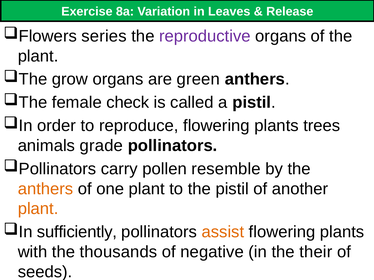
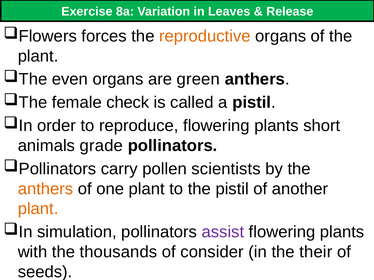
series: series -> forces
reproductive colour: purple -> orange
grow: grow -> even
trees: trees -> short
resemble: resemble -> scientists
sufficiently: sufficiently -> simulation
assist colour: orange -> purple
negative: negative -> consider
